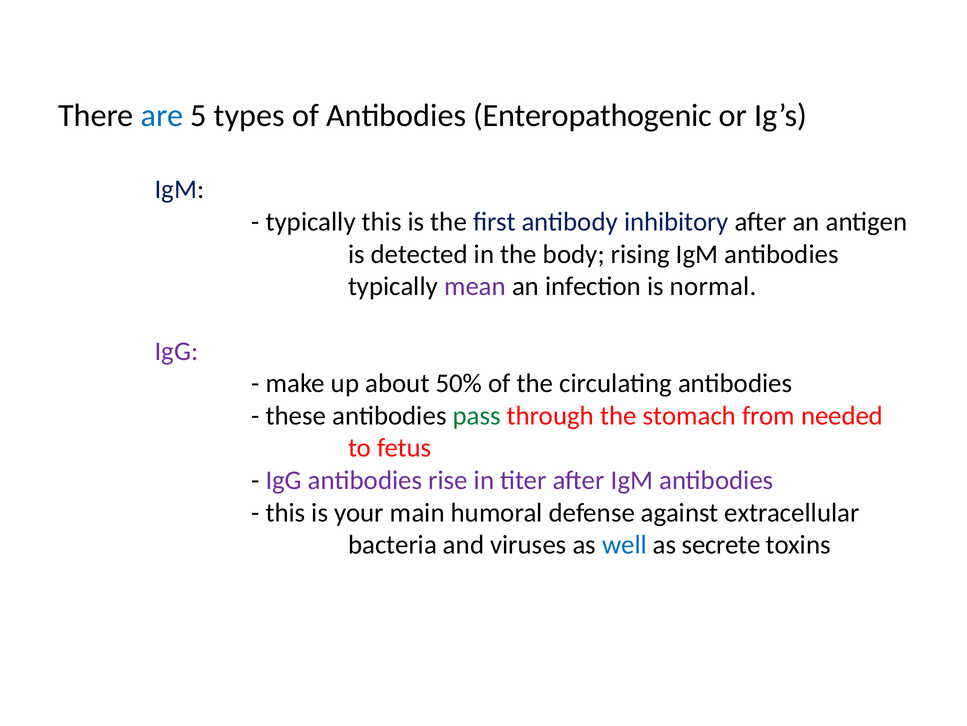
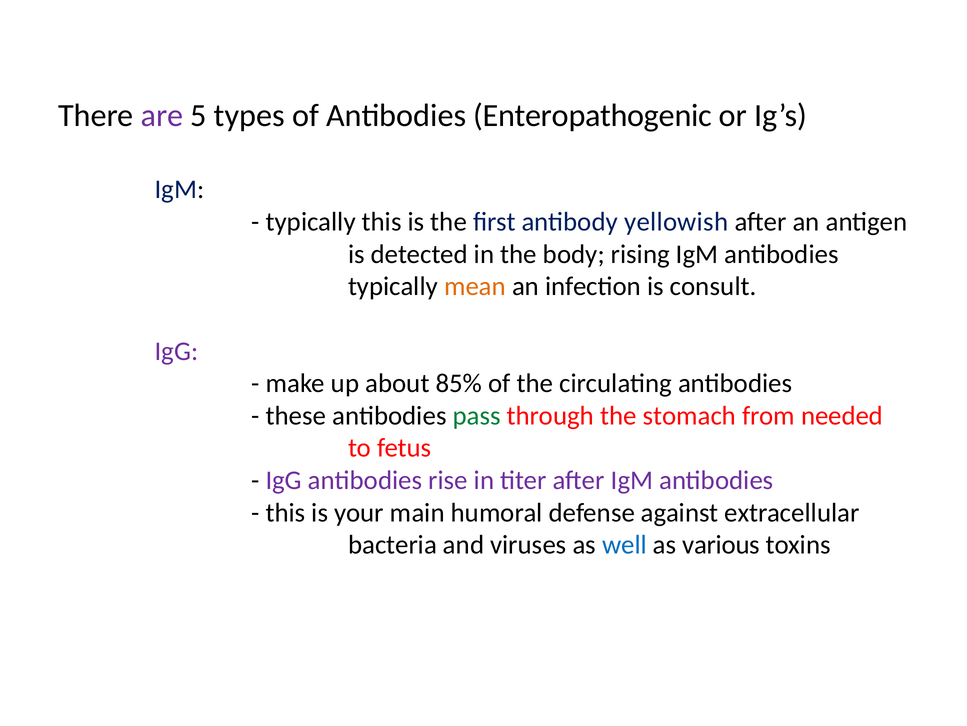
are colour: blue -> purple
inhibitory: inhibitory -> yellowish
mean colour: purple -> orange
normal: normal -> consult
50%: 50% -> 85%
secrete: secrete -> various
